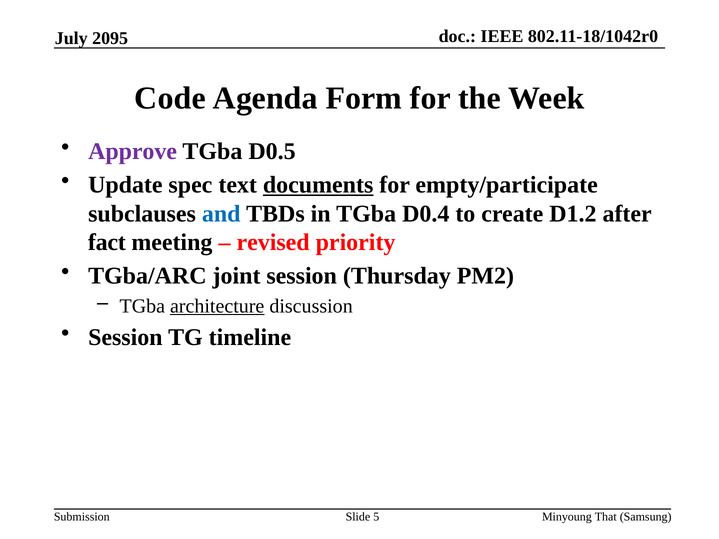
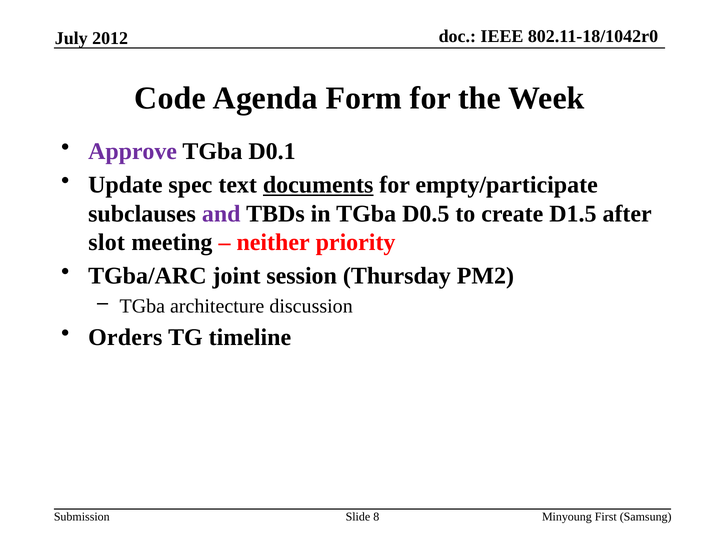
2095: 2095 -> 2012
D0.5: D0.5 -> D0.1
and colour: blue -> purple
D0.4: D0.4 -> D0.5
D1.2: D1.2 -> D1.5
fact: fact -> slot
revised: revised -> neither
architecture underline: present -> none
Session at (125, 338): Session -> Orders
5: 5 -> 8
That: That -> First
